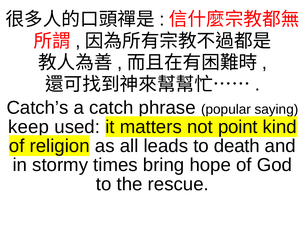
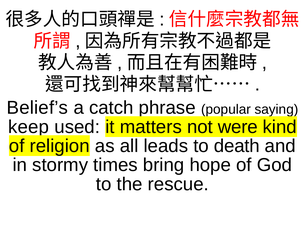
Catch’s: Catch’s -> Belief’s
point: point -> were
